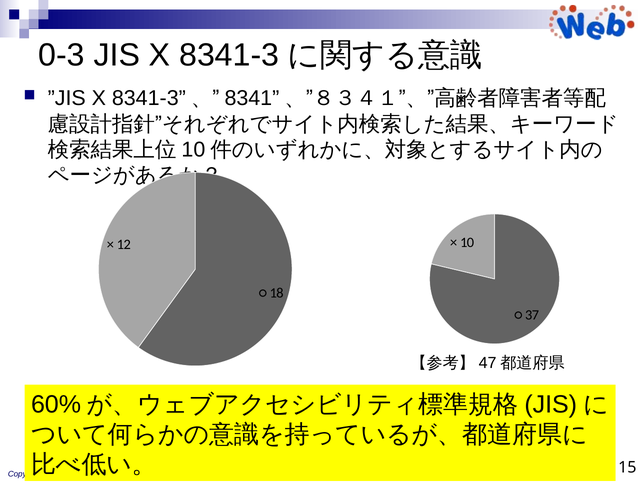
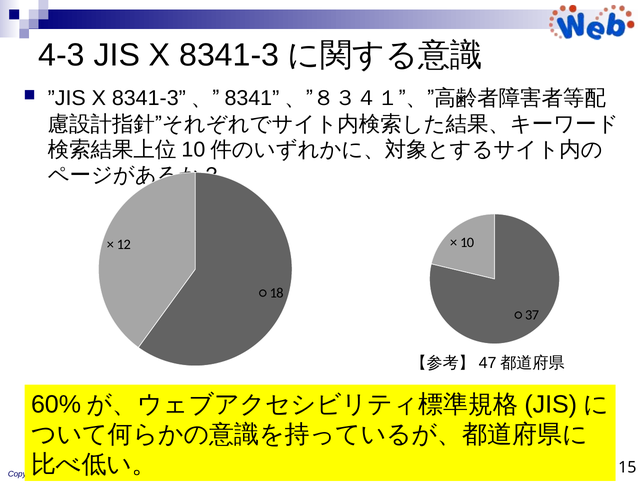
0-3: 0-3 -> 4-3
